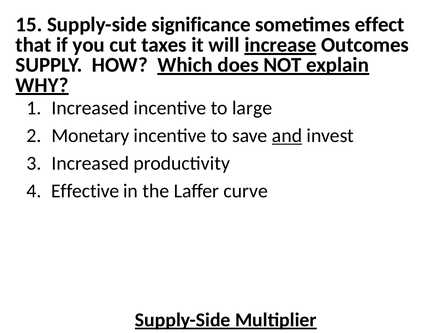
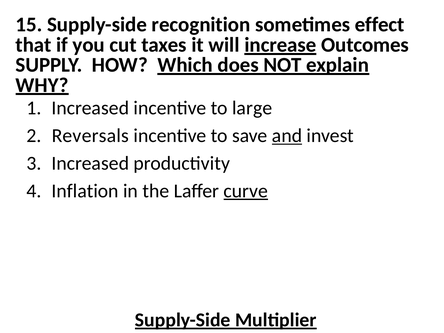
significance: significance -> recognition
Monetary: Monetary -> Reversals
Effective: Effective -> Inflation
curve underline: none -> present
